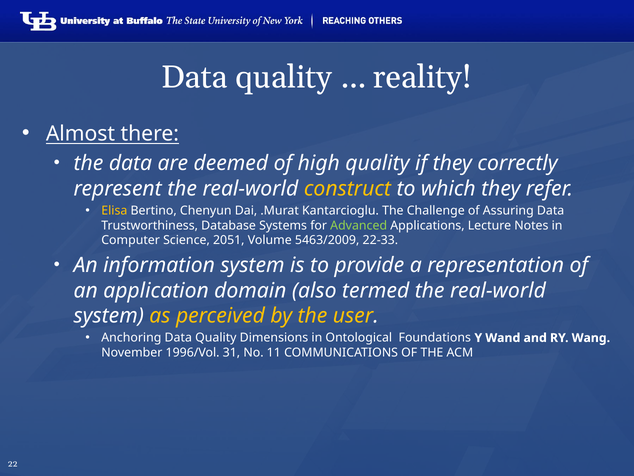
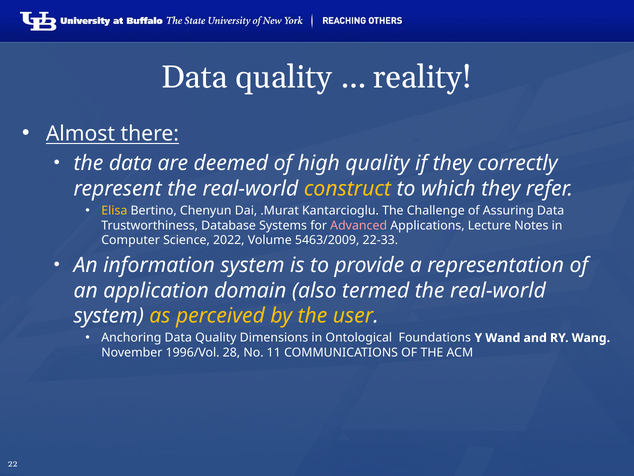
Advanced colour: light green -> pink
2051: 2051 -> 2022
31: 31 -> 28
